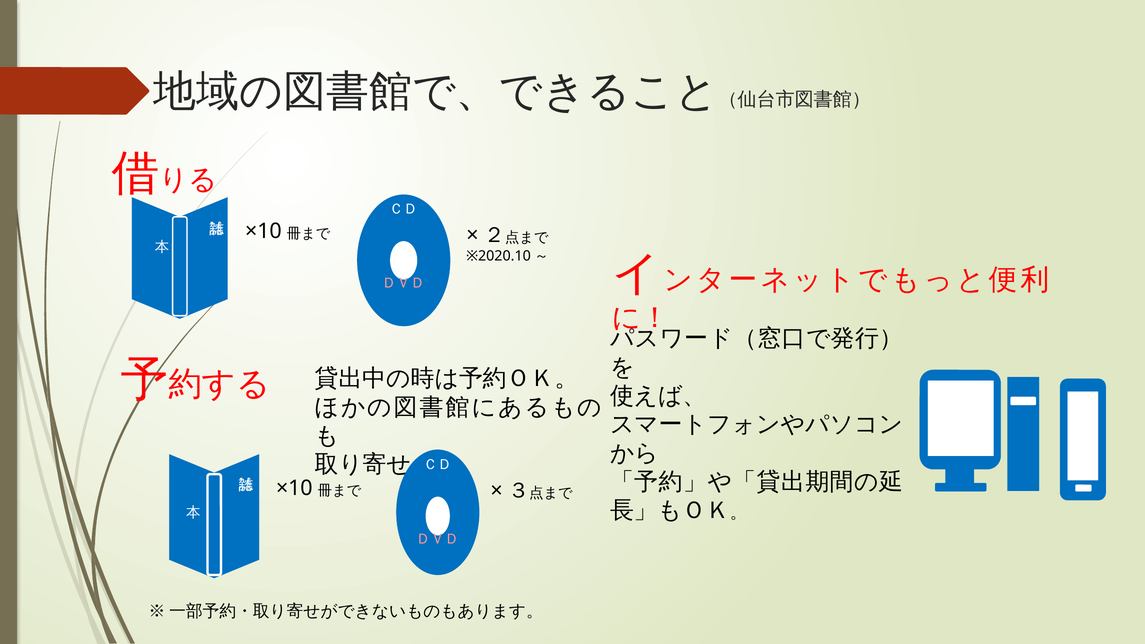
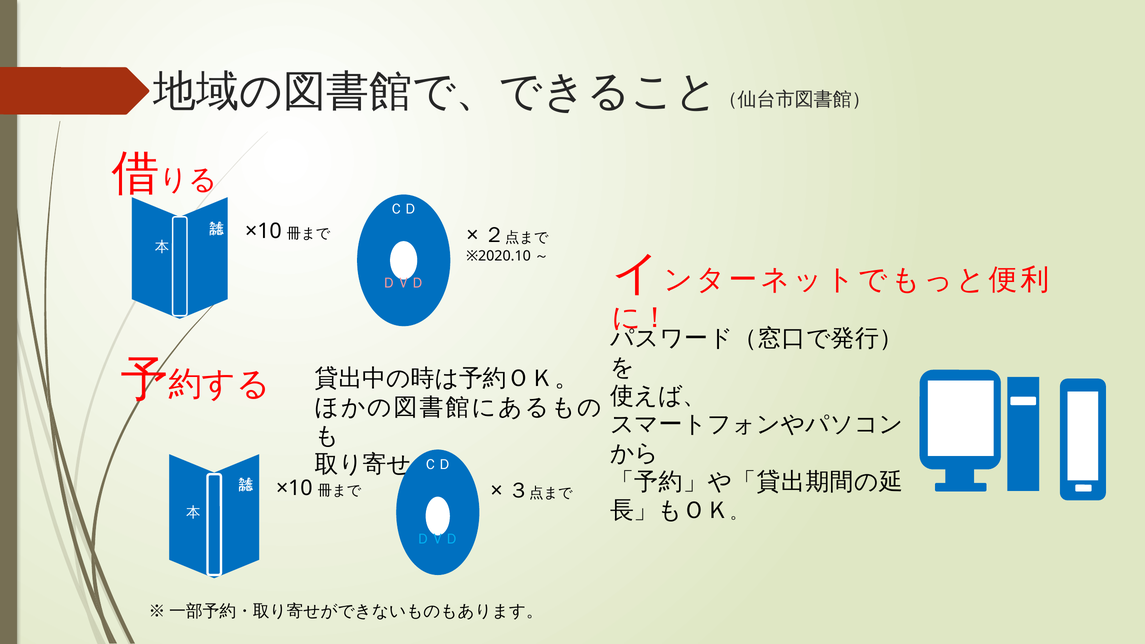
ＤＶＤ at (438, 539) colour: pink -> light blue
